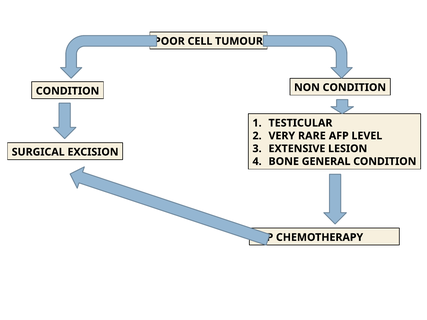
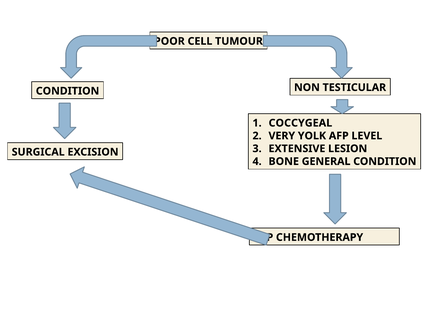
NON CONDITION: CONDITION -> TESTICULAR
TESTICULAR: TESTICULAR -> COCCYGEAL
RARE: RARE -> YOLK
